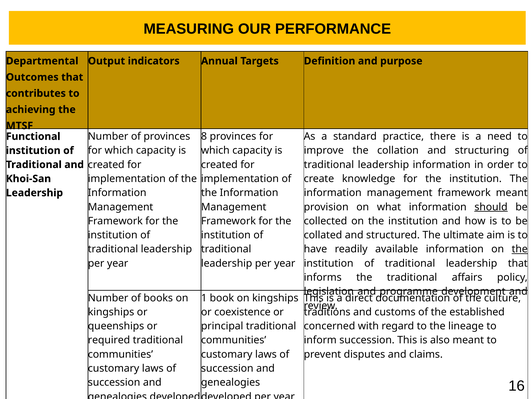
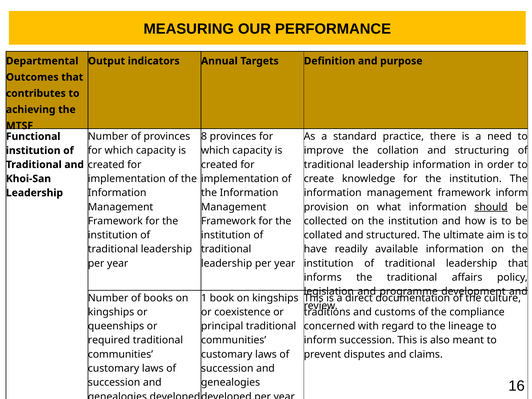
framework meant: meant -> inform
the at (520, 249) underline: present -> none
established: established -> compliance
